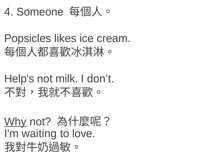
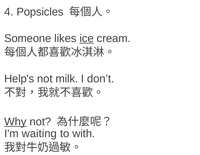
Someone: Someone -> Popsicles
Popsicles: Popsicles -> Someone
ice underline: none -> present
love: love -> with
